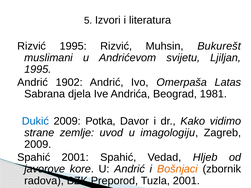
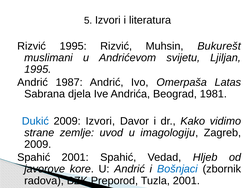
1902: 1902 -> 1987
2009 Potka: Potka -> Izvori
Bošnjaci colour: orange -> blue
